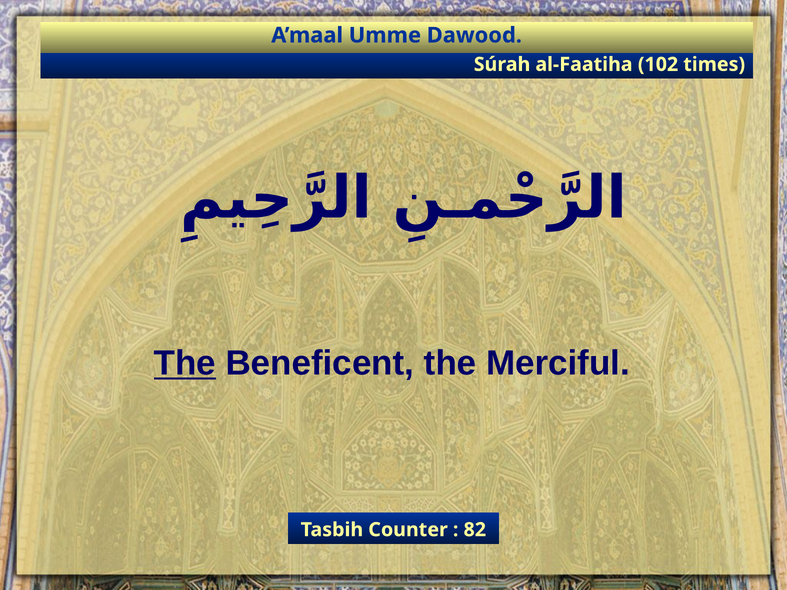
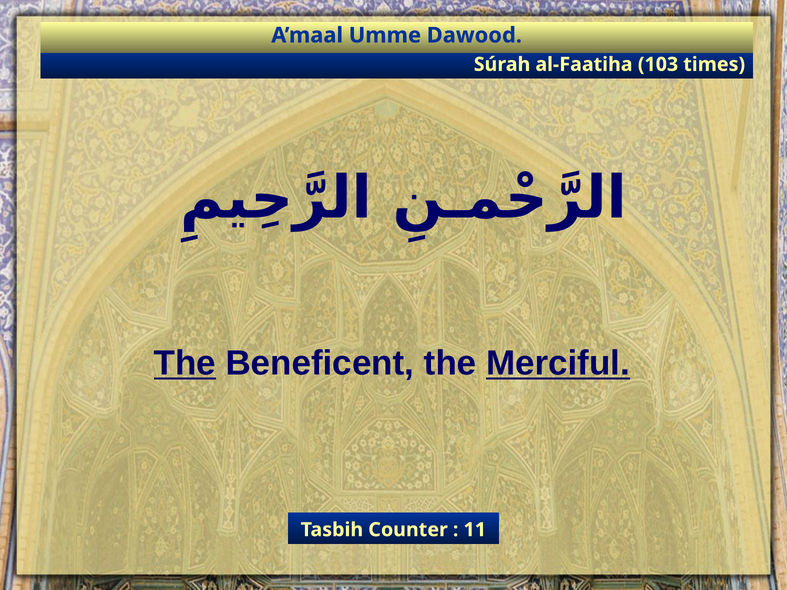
102: 102 -> 103
Merciful underline: none -> present
82: 82 -> 11
